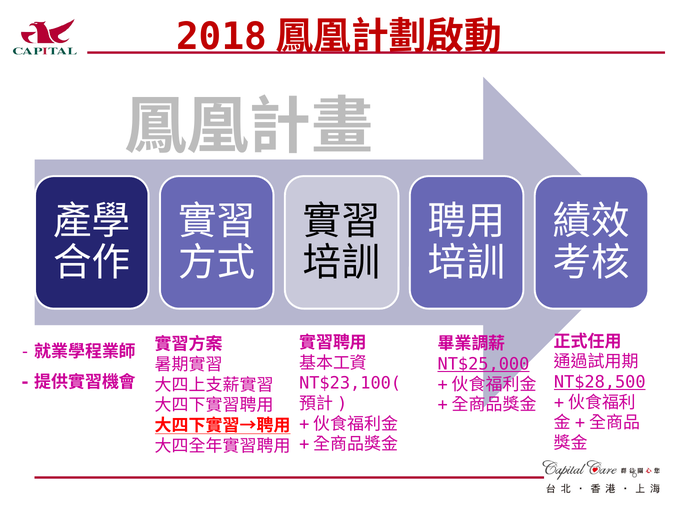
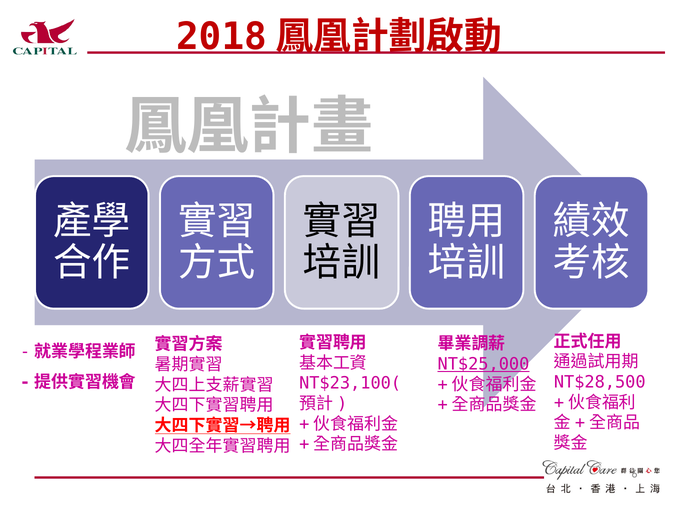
NT$28,500 underline: present -> none
